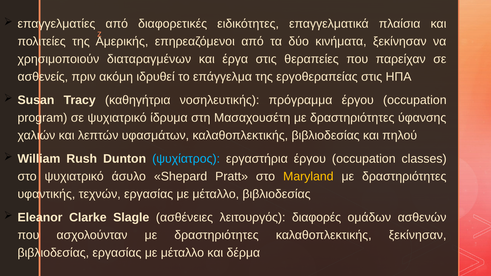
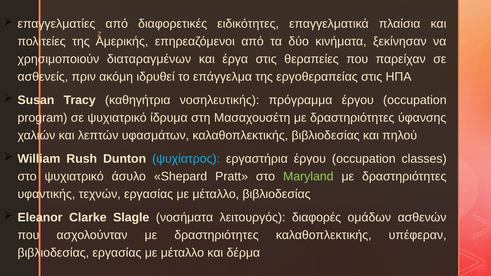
Maryland colour: yellow -> light green
ασθένειες: ασθένειες -> νοσήματα
καλαθοπλεκτικής ξεκίνησαν: ξεκίνησαν -> υπέφεραν
